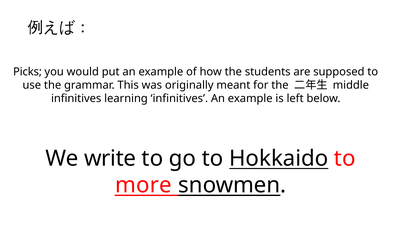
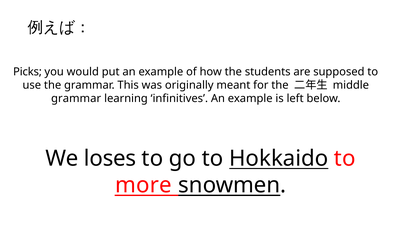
infinitives at (76, 98): infinitives -> grammar
write: write -> loses
